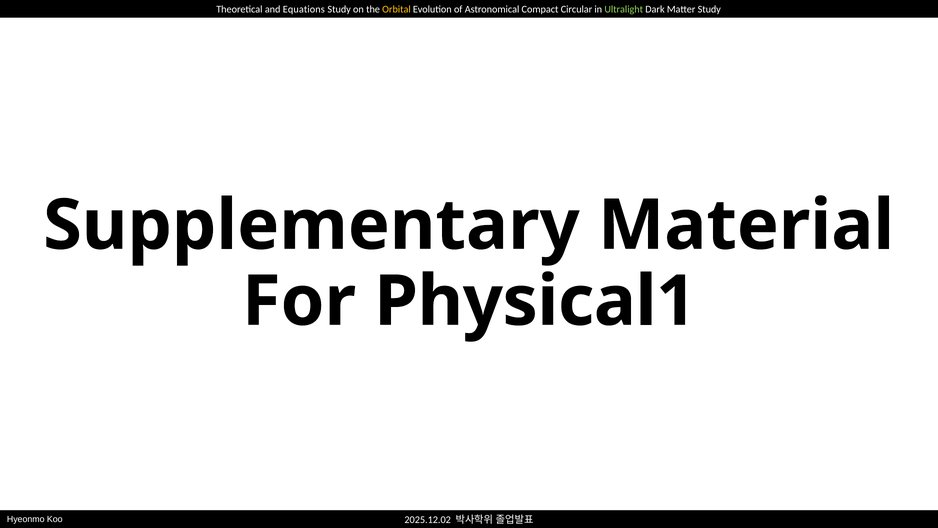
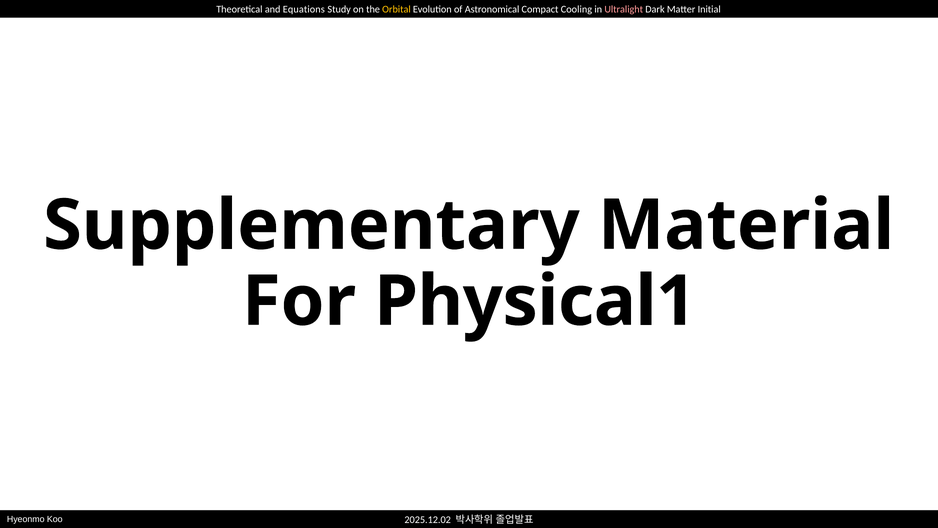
Circular: Circular -> Cooling
Ultralight colour: light green -> pink
Matter Study: Study -> Initial
